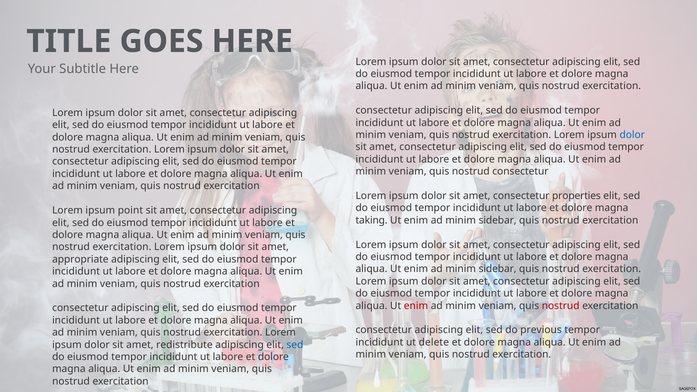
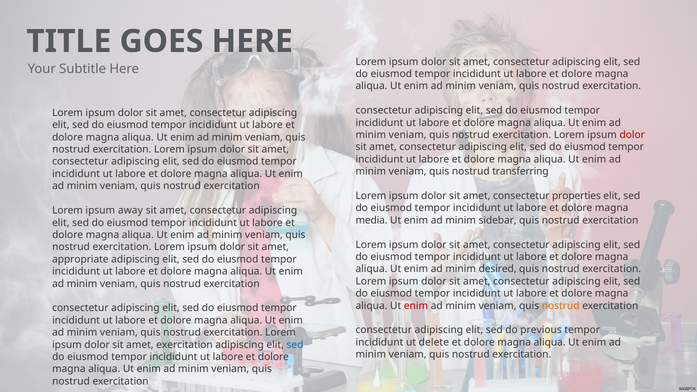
dolor at (632, 135) colour: blue -> red
nostrud consectetur: consectetur -> transferring
point: point -> away
taking: taking -> media
sidebar at (498, 269): sidebar -> desired
nostrud at (561, 306) colour: red -> orange
amet redistribute: redistribute -> exercitation
